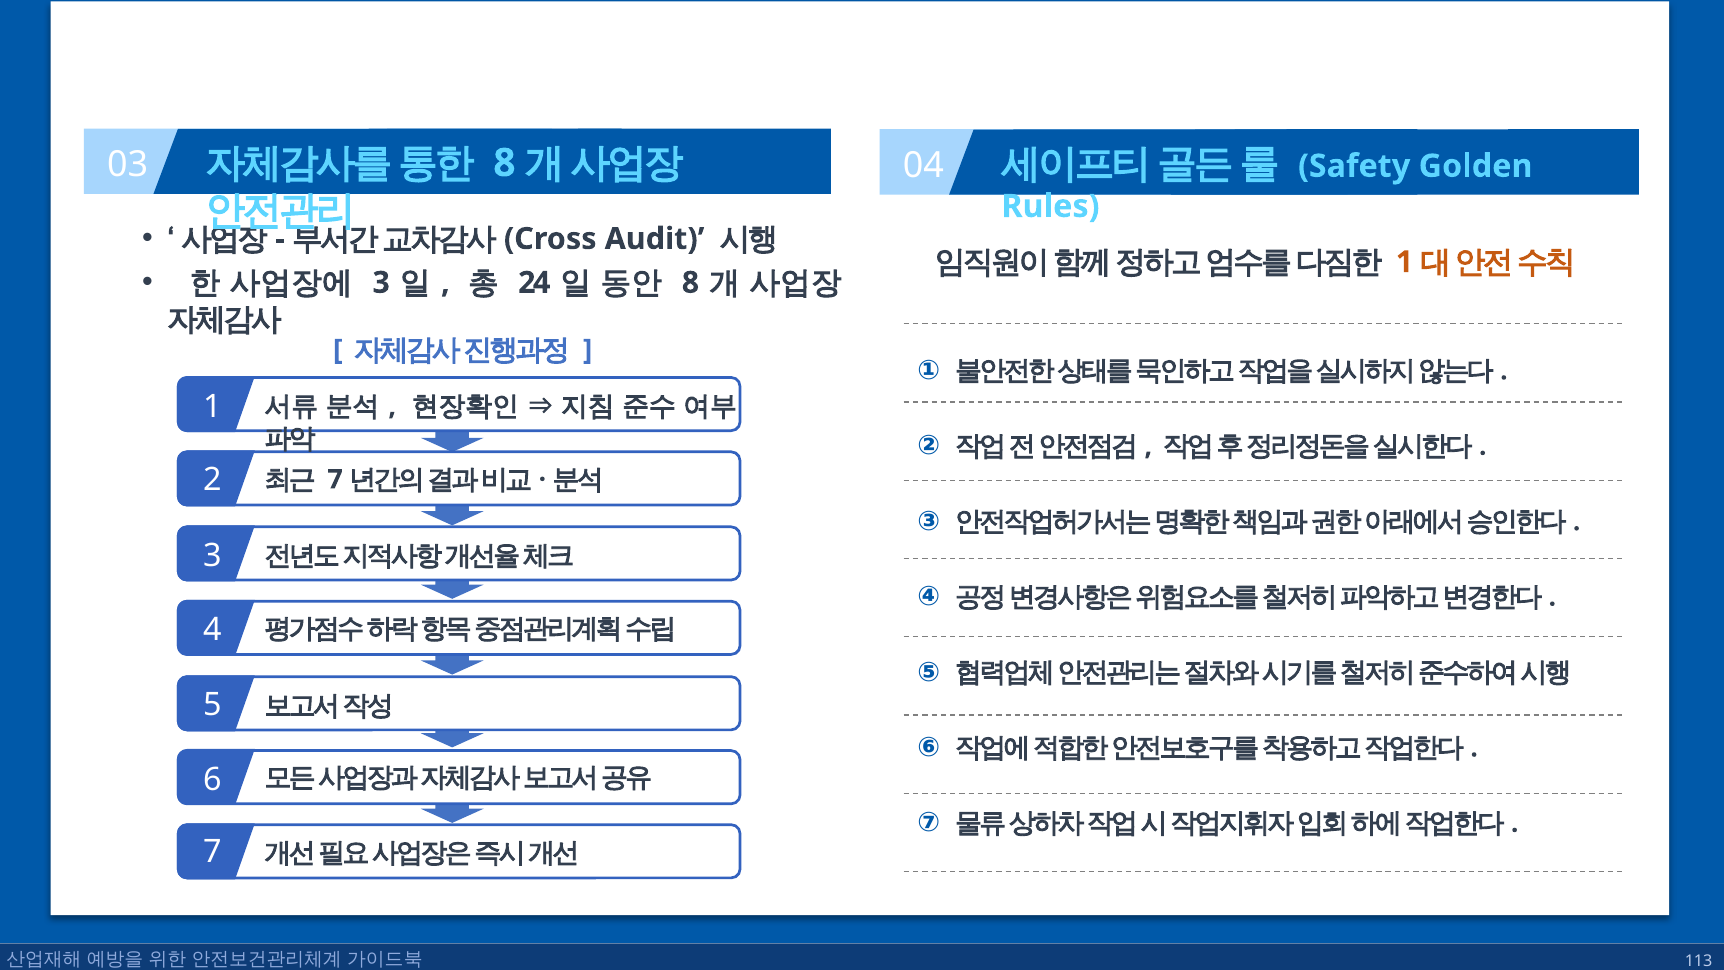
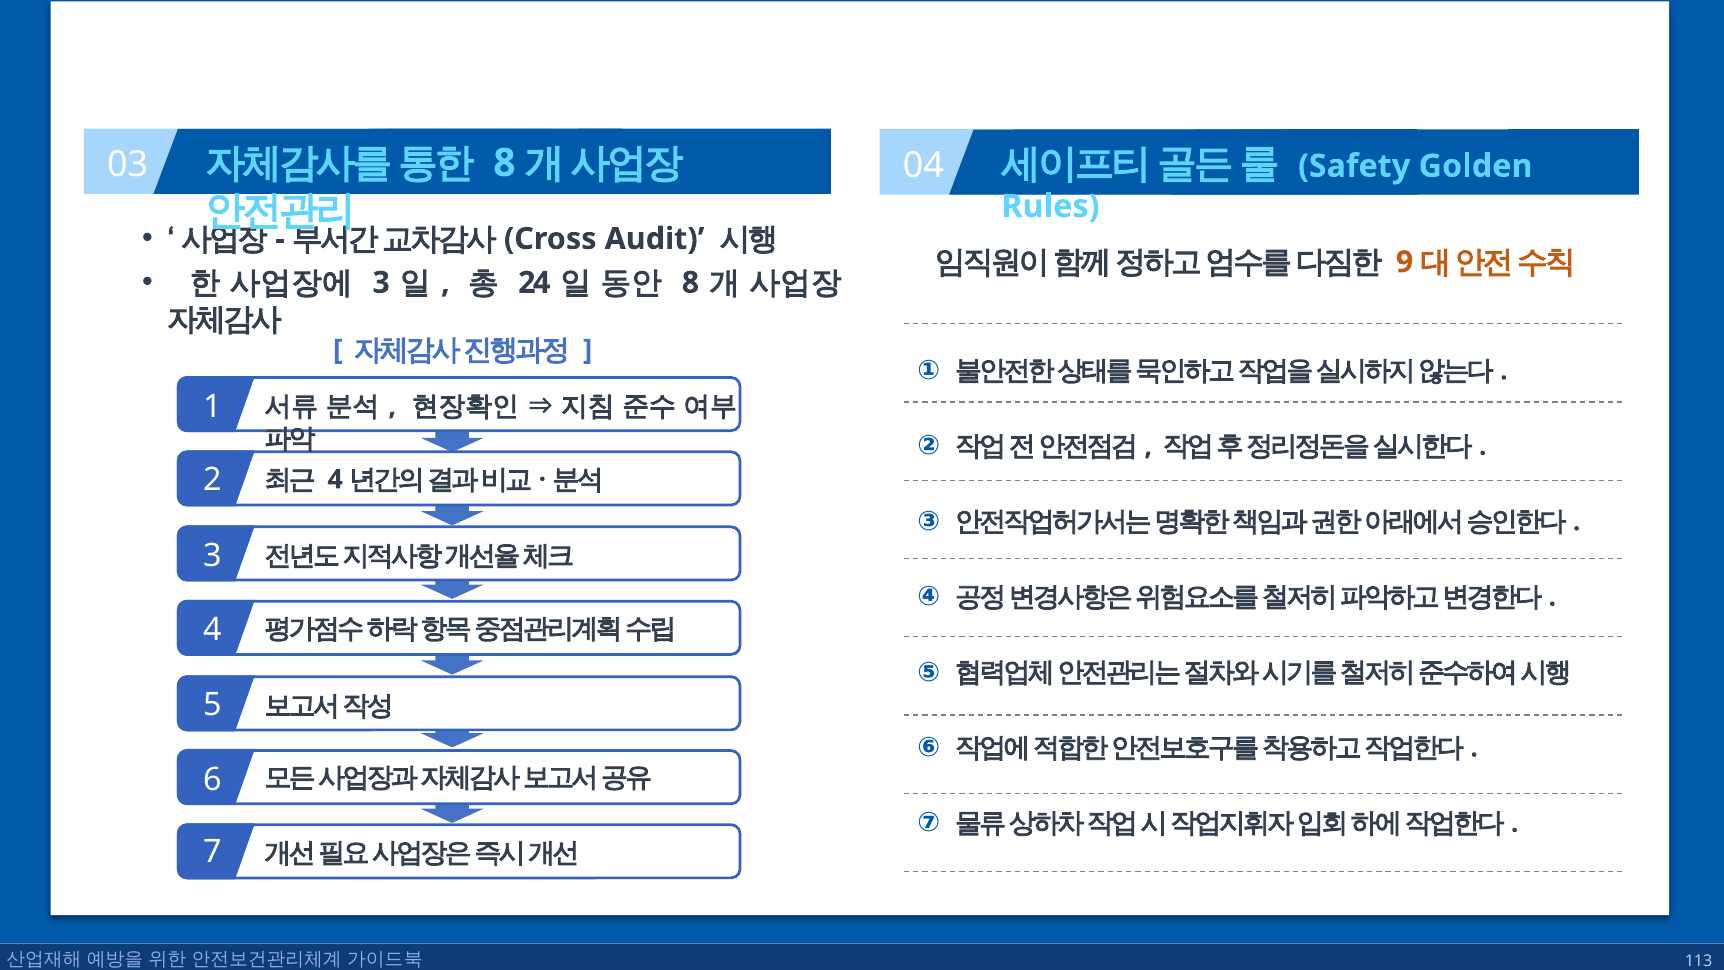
1 at (1404, 262): 1 -> 9
7 at (335, 479): 7 -> 4
